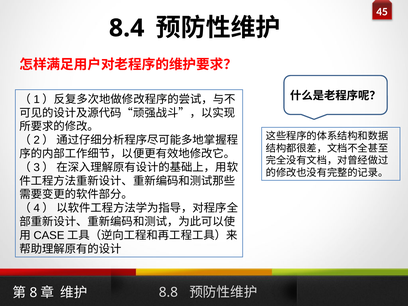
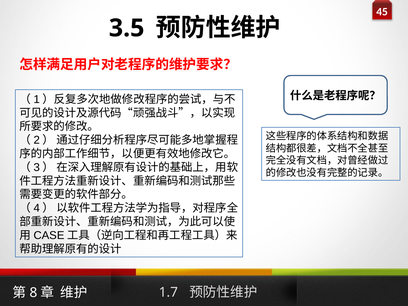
8.4: 8.4 -> 3.5
8.8: 8.8 -> 1.7
